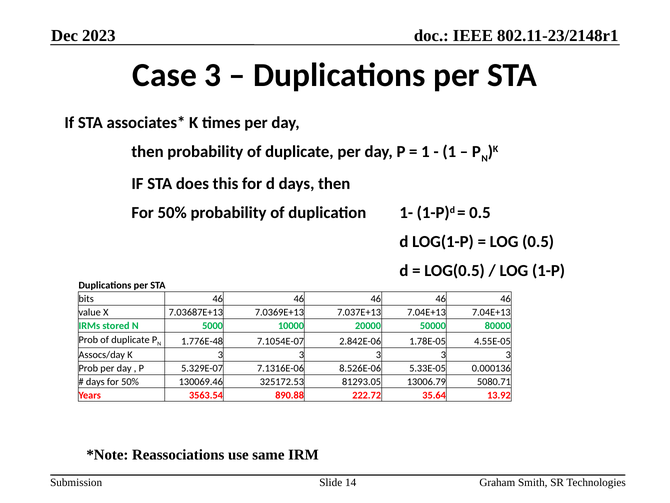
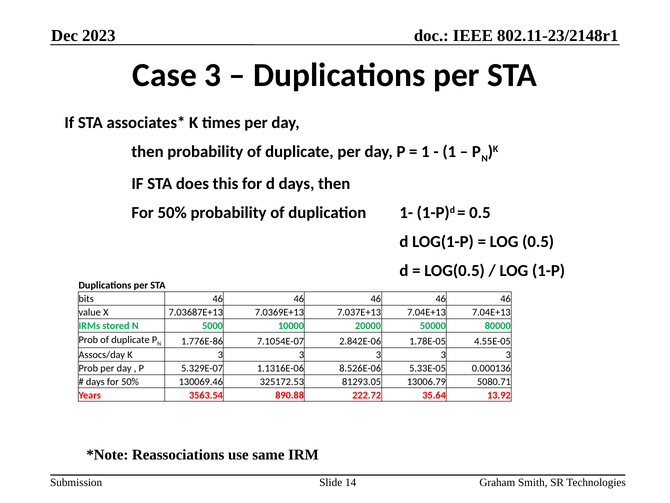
1.776E-48: 1.776E-48 -> 1.776E-86
7.1316E-06: 7.1316E-06 -> 1.1316E-06
